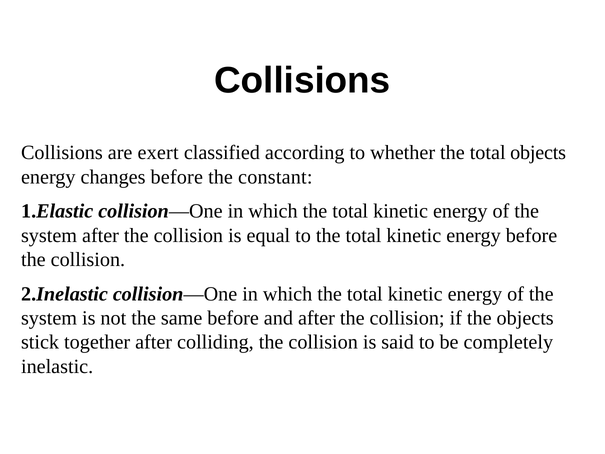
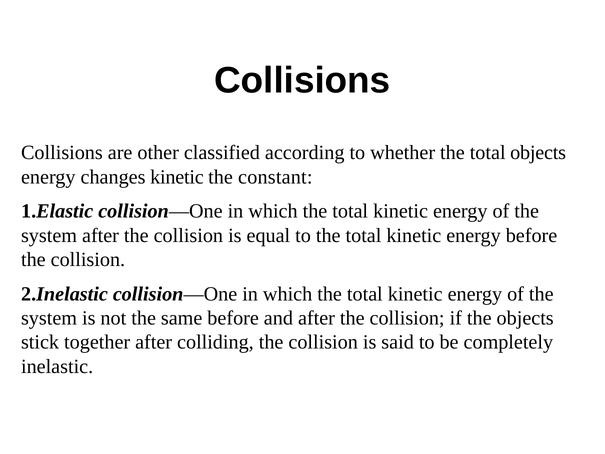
exert: exert -> other
changes before: before -> kinetic
